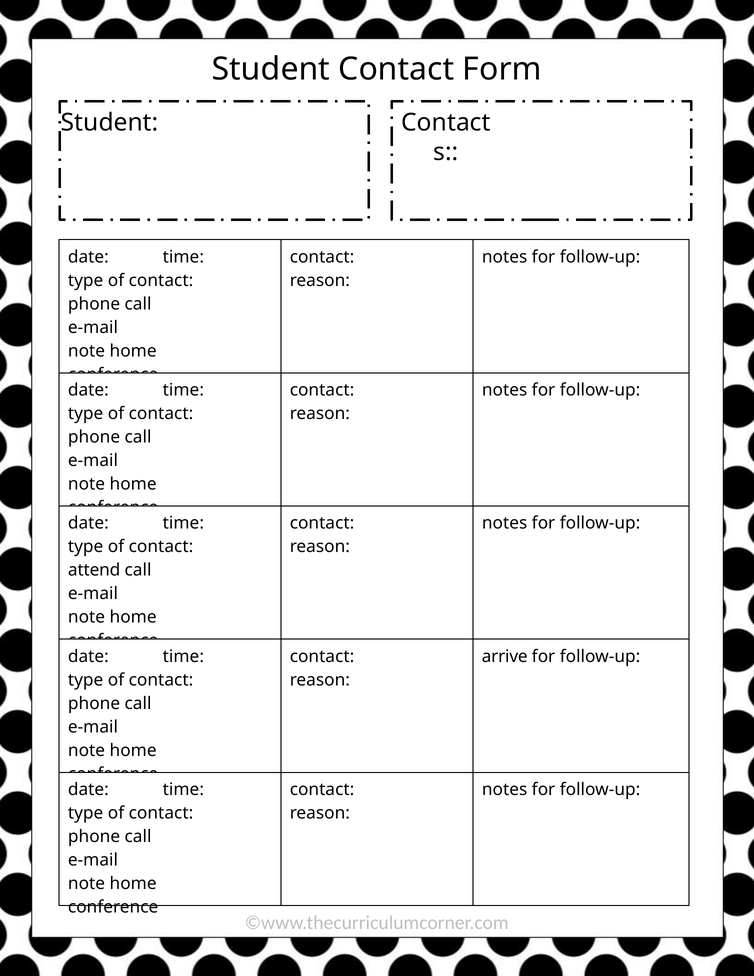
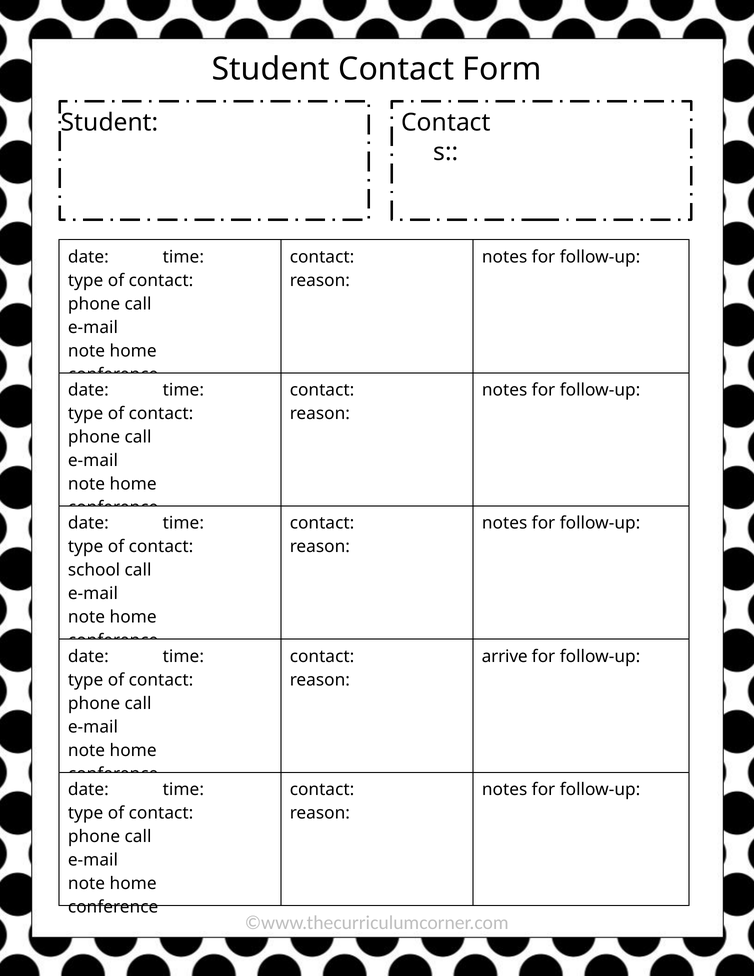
attend: attend -> school
